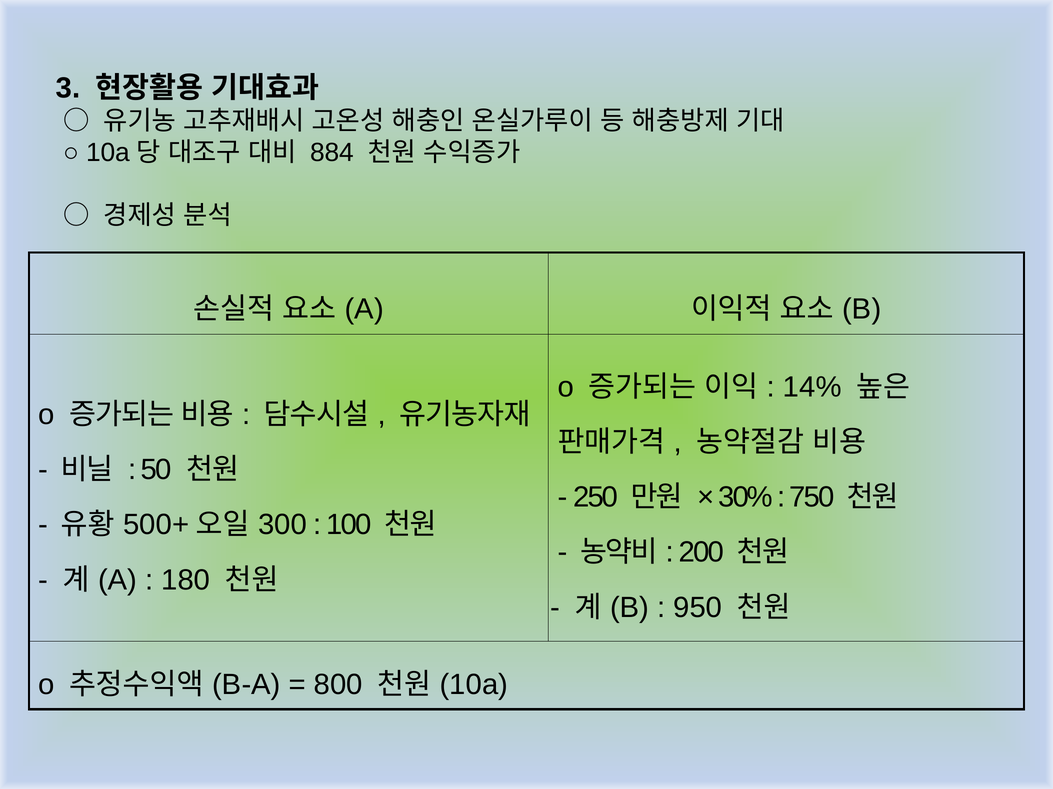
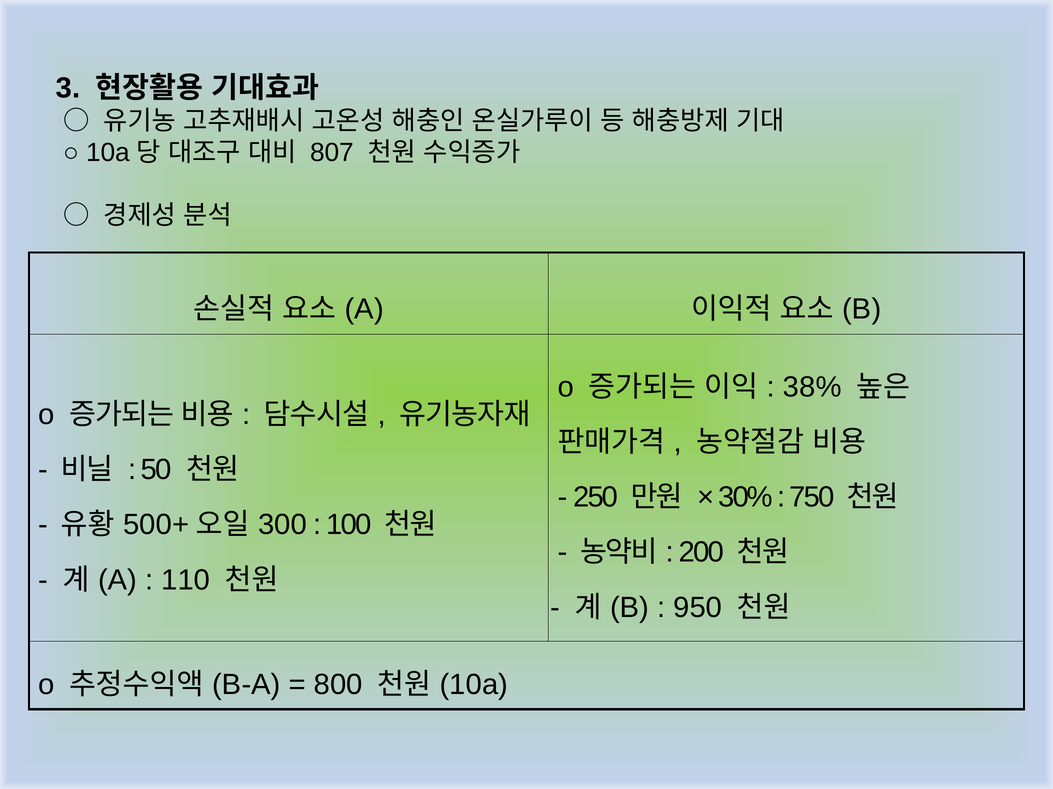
884: 884 -> 807
14%: 14% -> 38%
180: 180 -> 110
